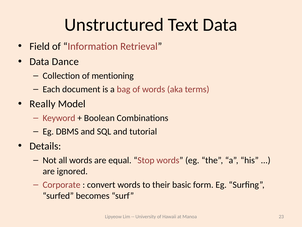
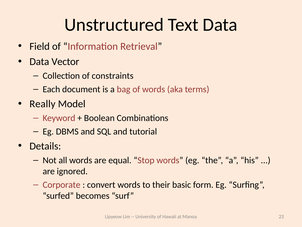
Dance: Dance -> Vector
mentioning: mentioning -> constraints
